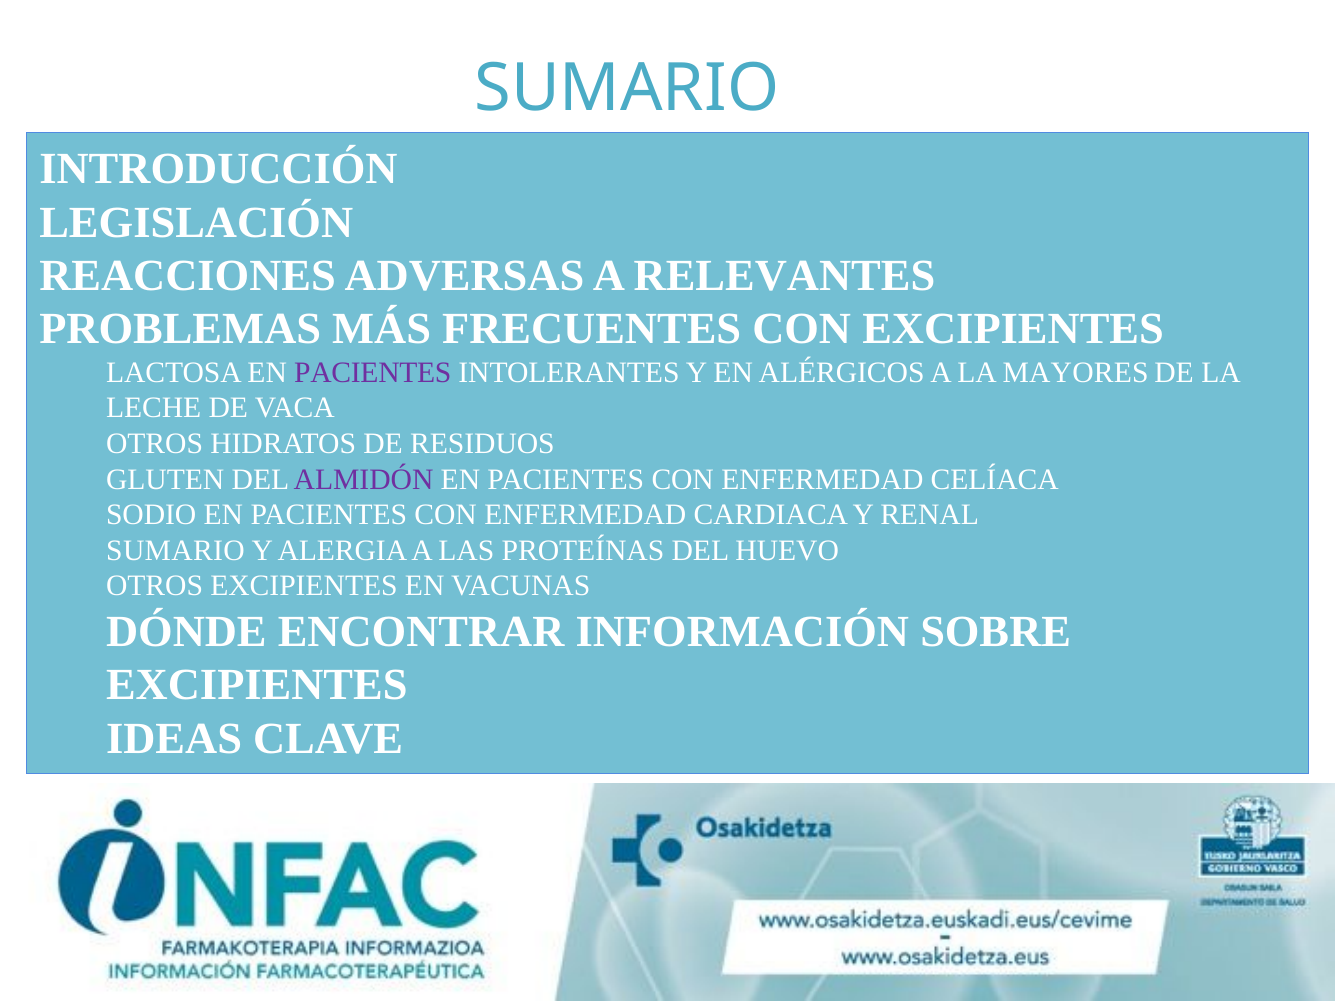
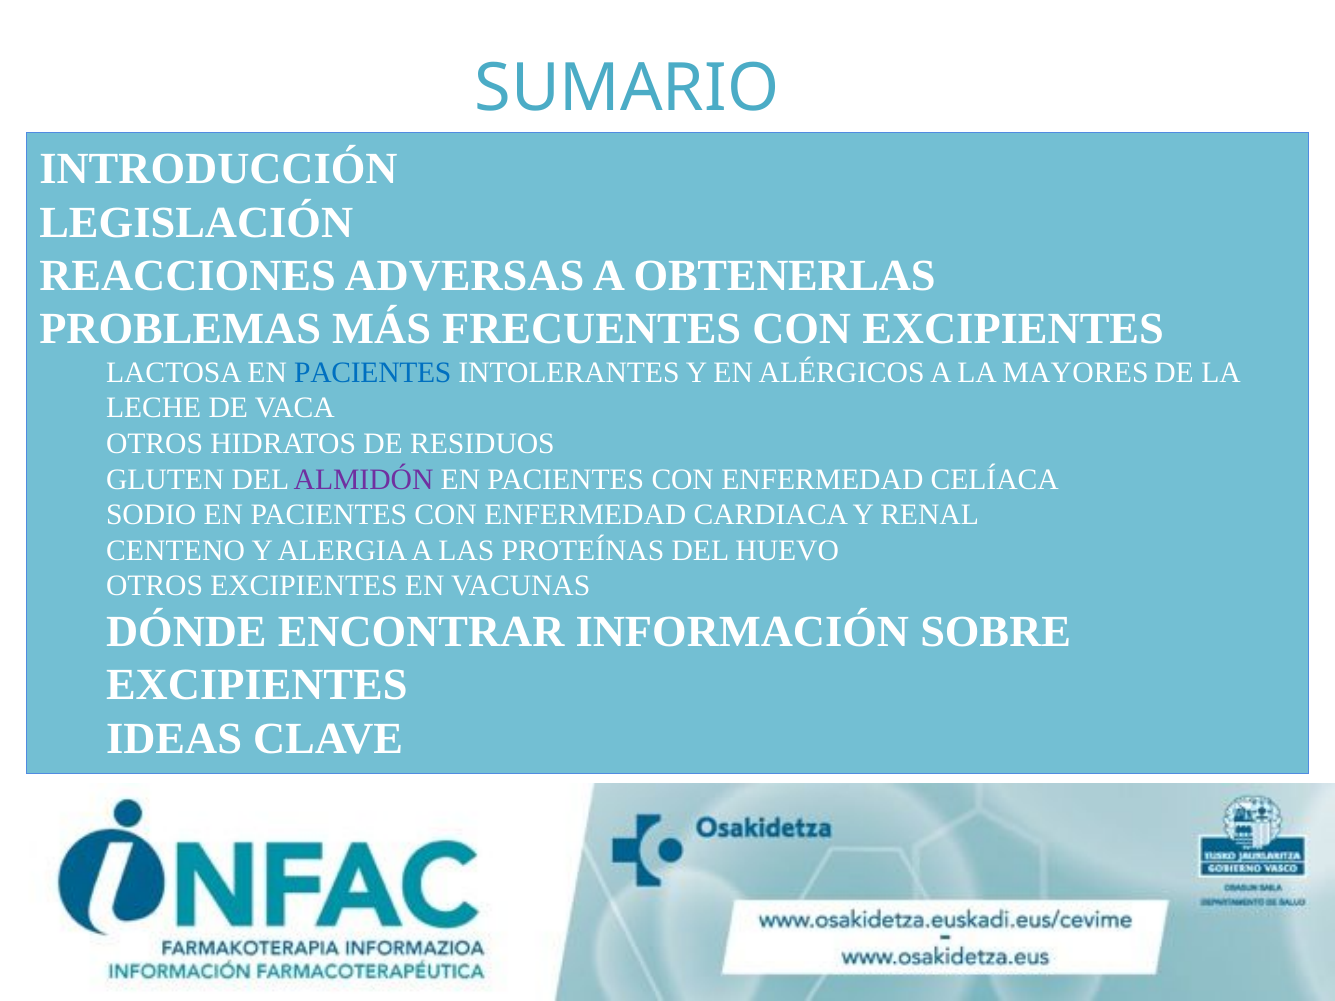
RELEVANTES: RELEVANTES -> OBTENERLAS
PACIENTES at (373, 373) colour: purple -> blue
SUMARIO at (175, 551): SUMARIO -> CENTENO
